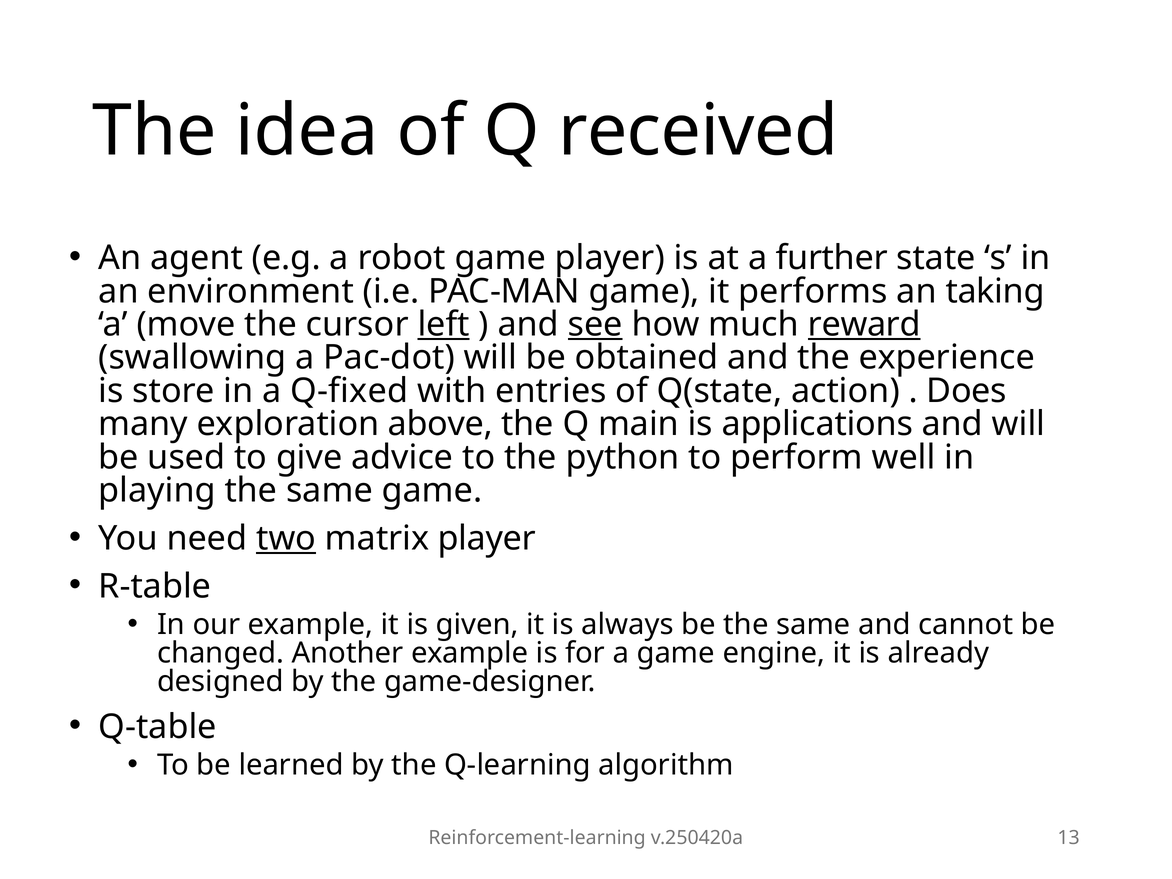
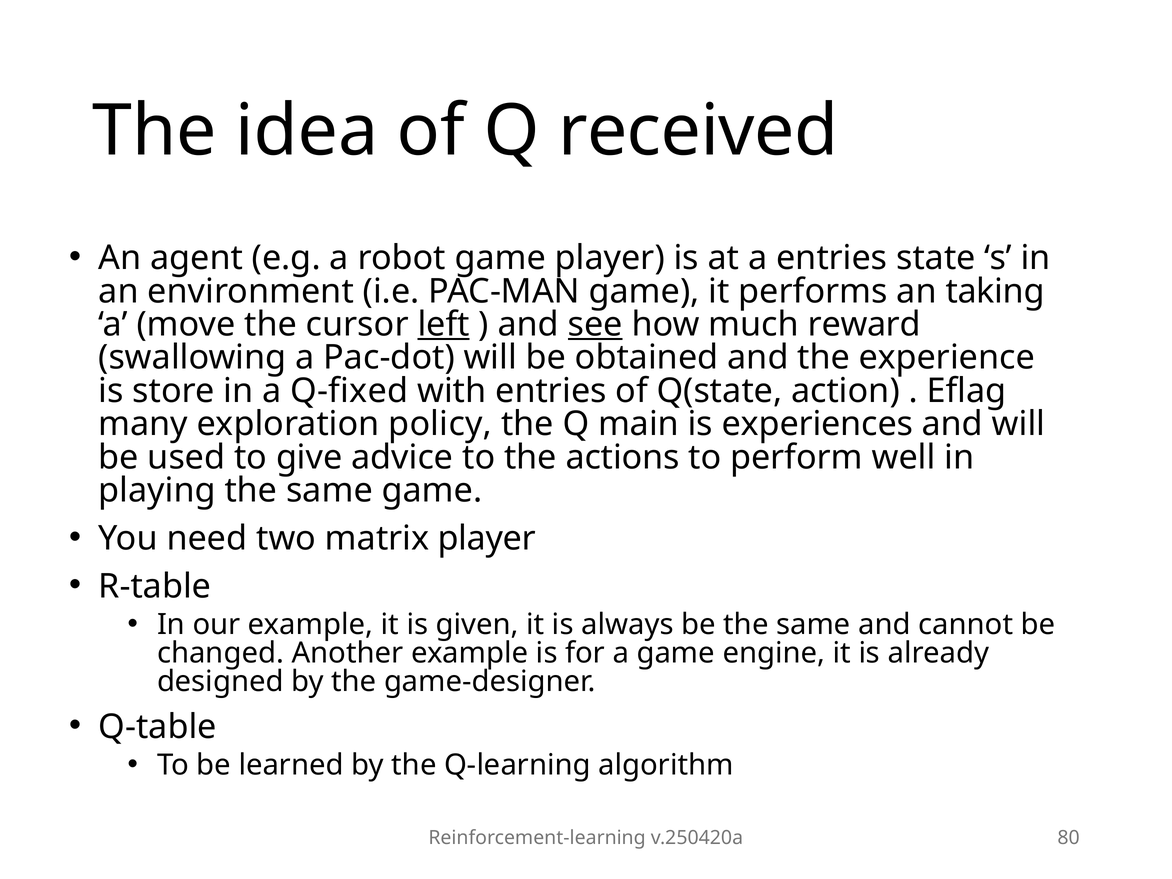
a further: further -> entries
reward underline: present -> none
Does: Does -> Eflag
above: above -> policy
applications: applications -> experiences
python: python -> actions
two underline: present -> none
13: 13 -> 80
